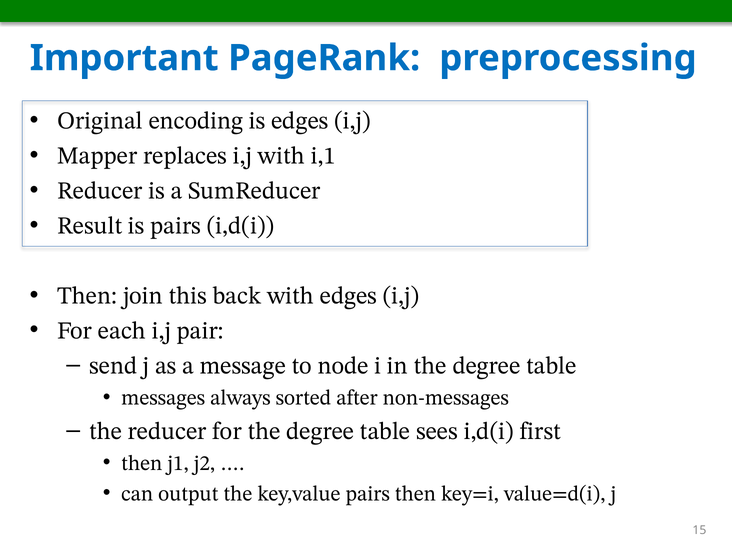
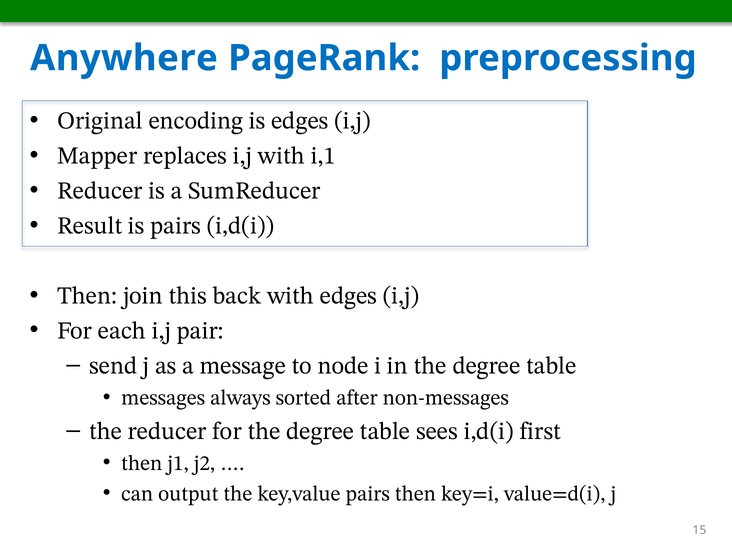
Important: Important -> Anywhere
